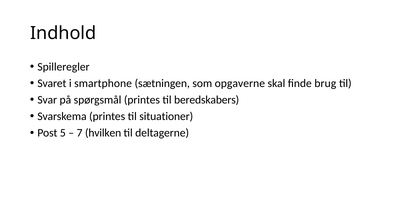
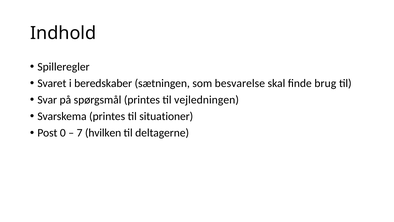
smartphone: smartphone -> beredskaber
opgaverne: opgaverne -> besvarelse
beredskabers: beredskabers -> vejledningen
5: 5 -> 0
